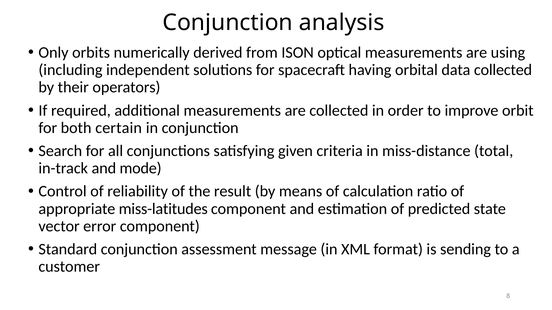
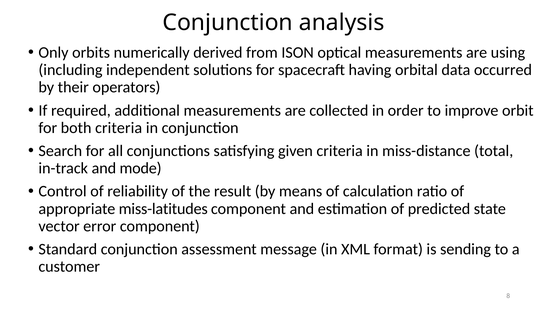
data collected: collected -> occurred
both certain: certain -> criteria
